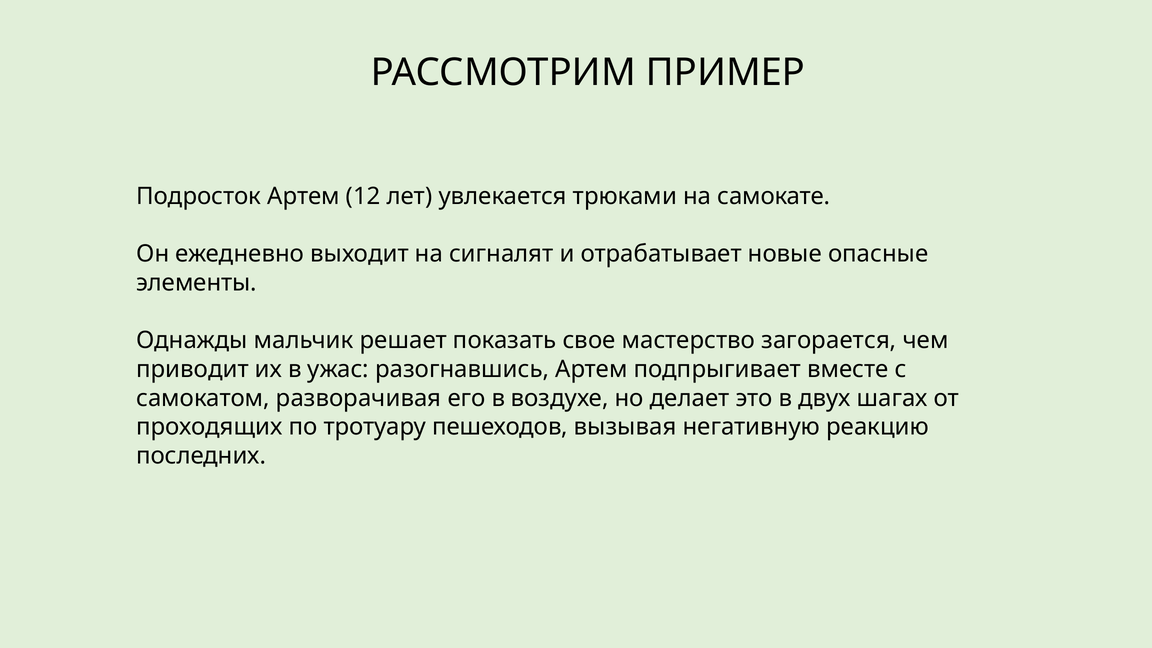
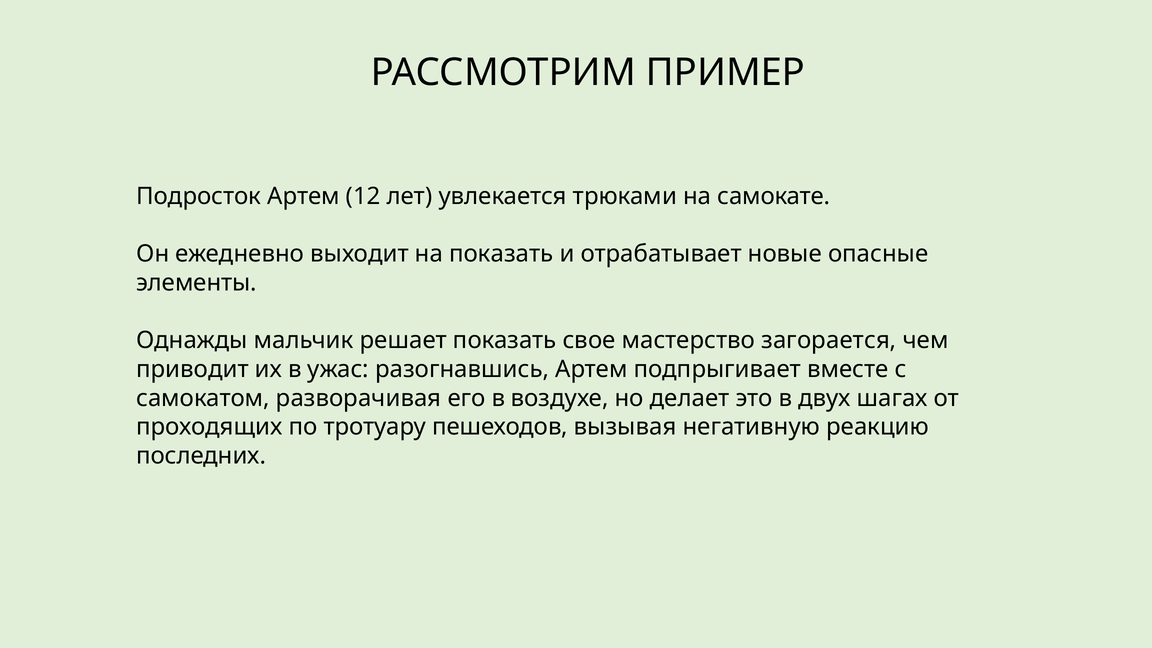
на сигналят: сигналят -> показать
